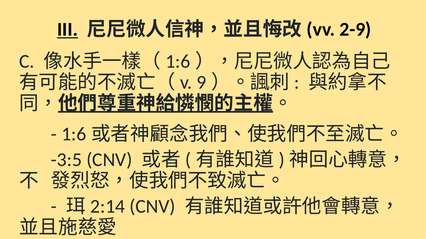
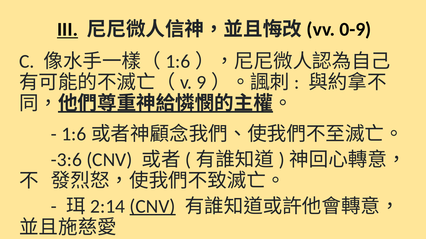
2-9: 2-9 -> 0-9
-3:5: -3:5 -> -3:6
CNV at (153, 207) underline: none -> present
